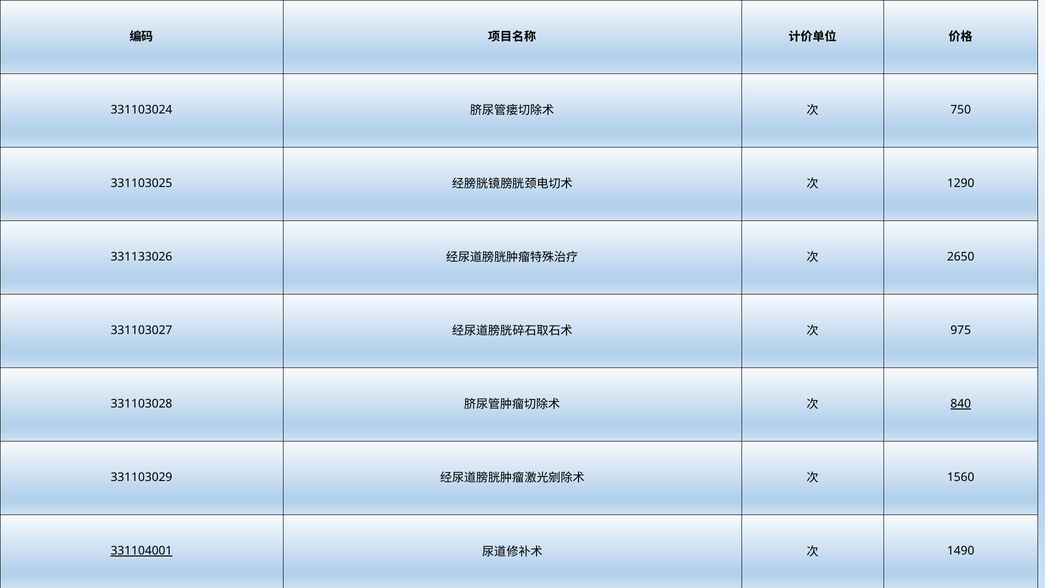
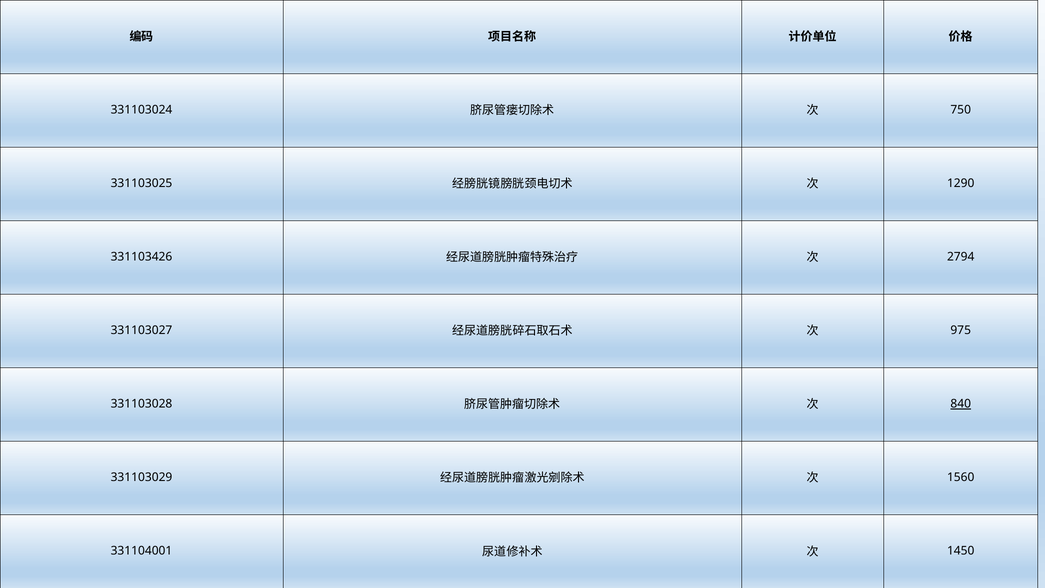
331133026: 331133026 -> 331103426
2650: 2650 -> 2794
331104001 underline: present -> none
1490: 1490 -> 1450
